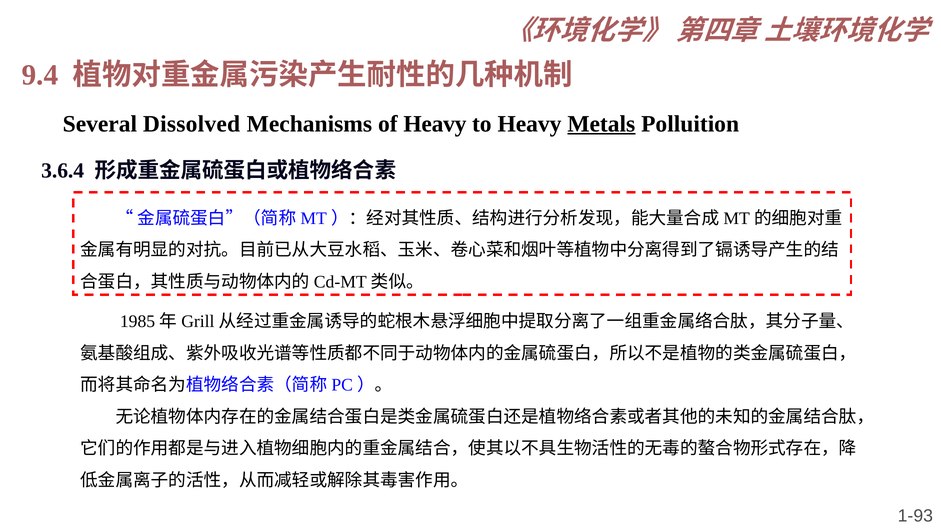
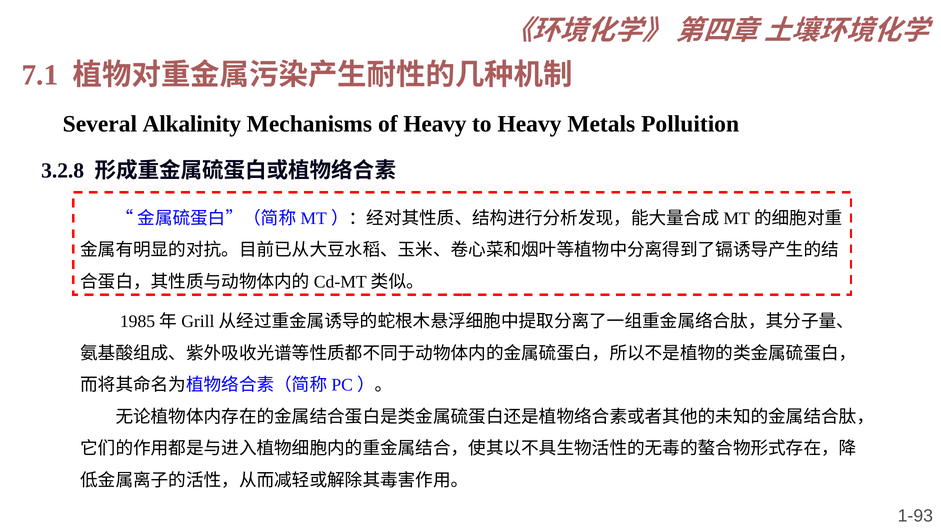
9.4: 9.4 -> 7.1
Dissolved: Dissolved -> Alkalinity
Metals underline: present -> none
3.6.4: 3.6.4 -> 3.2.8
